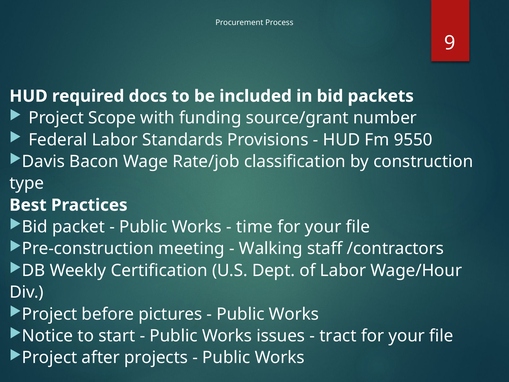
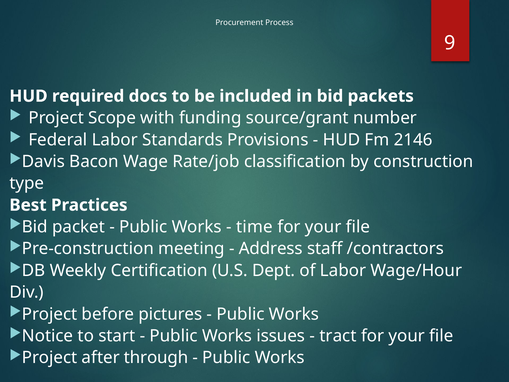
9550: 9550 -> 2146
Walking: Walking -> Address
projects: projects -> through
